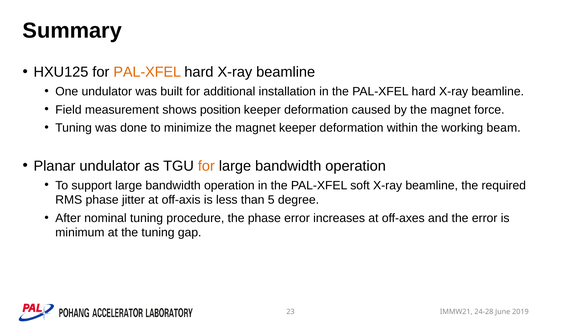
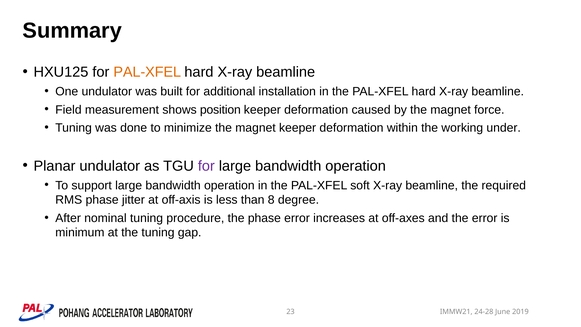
beam: beam -> under
for at (206, 166) colour: orange -> purple
5: 5 -> 8
